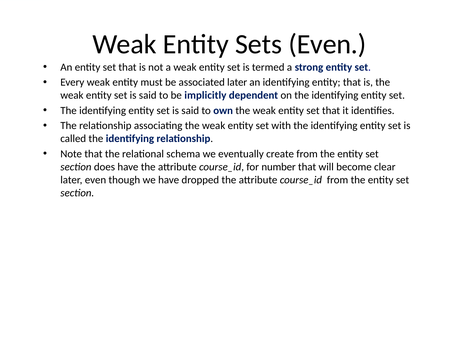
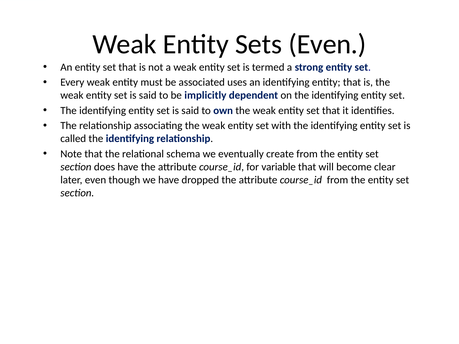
associated later: later -> uses
number: number -> variable
